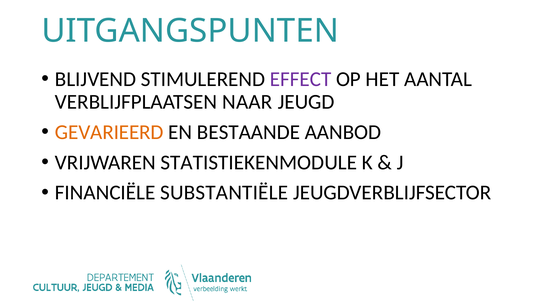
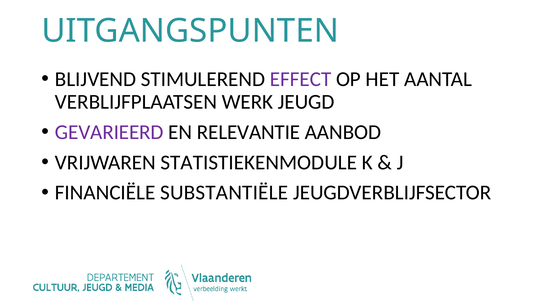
NAAR: NAAR -> WERK
GEVARIEERD colour: orange -> purple
BESTAANDE: BESTAANDE -> RELEVANTIE
